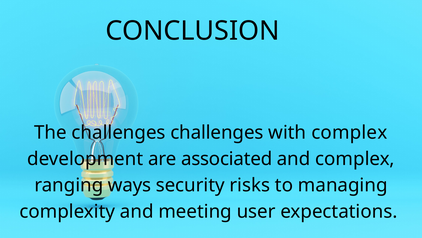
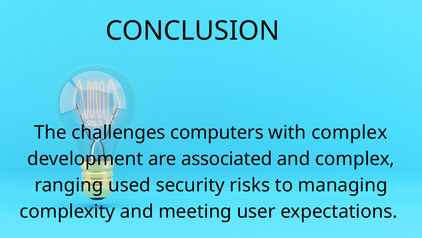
challenges challenges: challenges -> computers
ways: ways -> used
